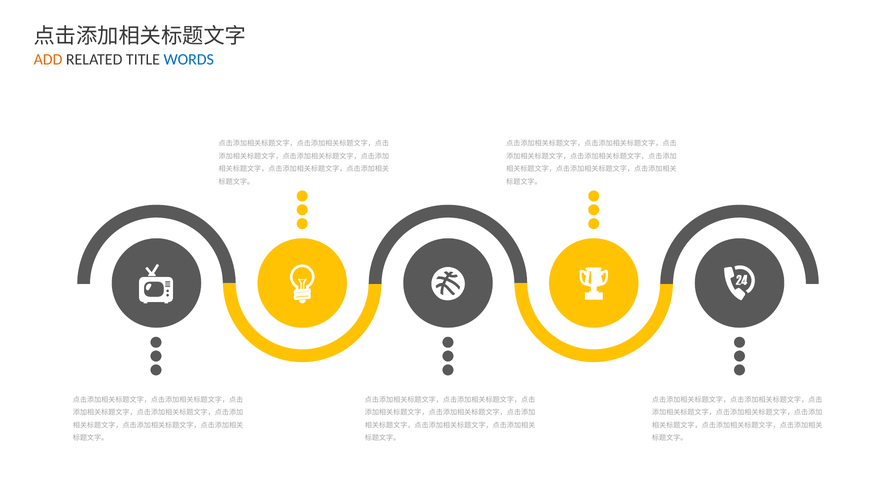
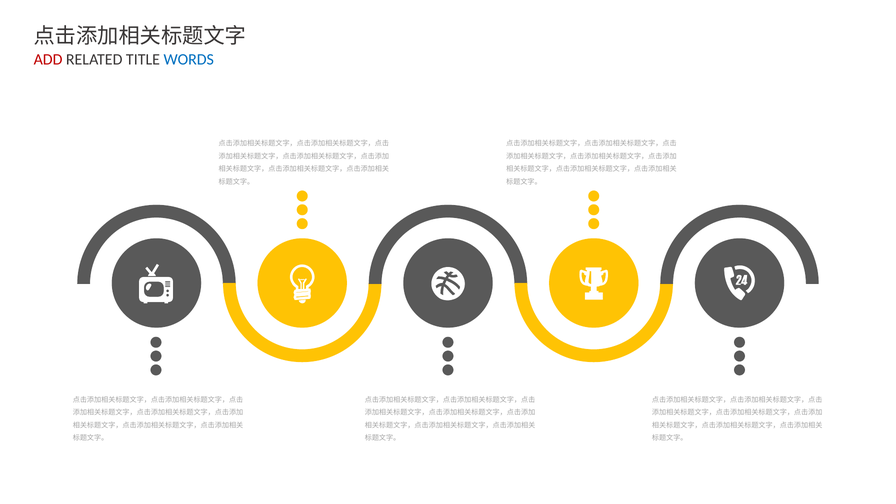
ADD colour: orange -> red
